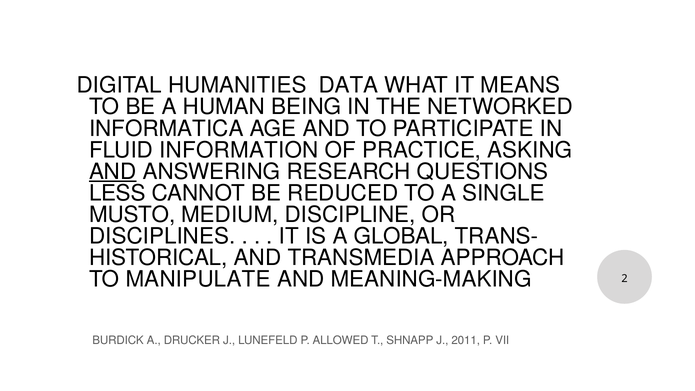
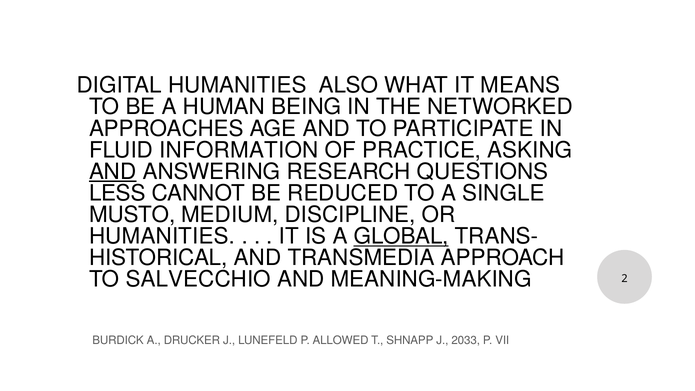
DATA: DATA -> ALSO
INFORMATICA: INFORMATICA -> APPROACHES
DISCIPLINES at (162, 236): DISCIPLINES -> HUMANITIES
GLOBAL underline: none -> present
MANIPULATE: MANIPULATE -> SALVECCHIO
2011: 2011 -> 2033
